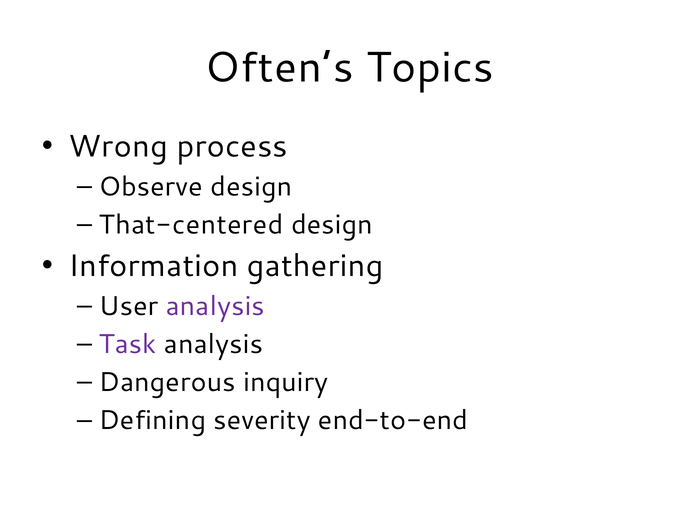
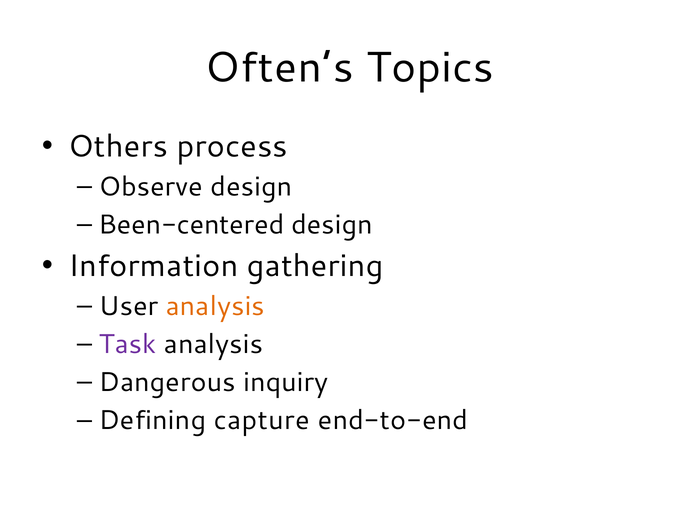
Wrong: Wrong -> Others
That-centered: That-centered -> Been-centered
analysis at (215, 306) colour: purple -> orange
severity: severity -> capture
